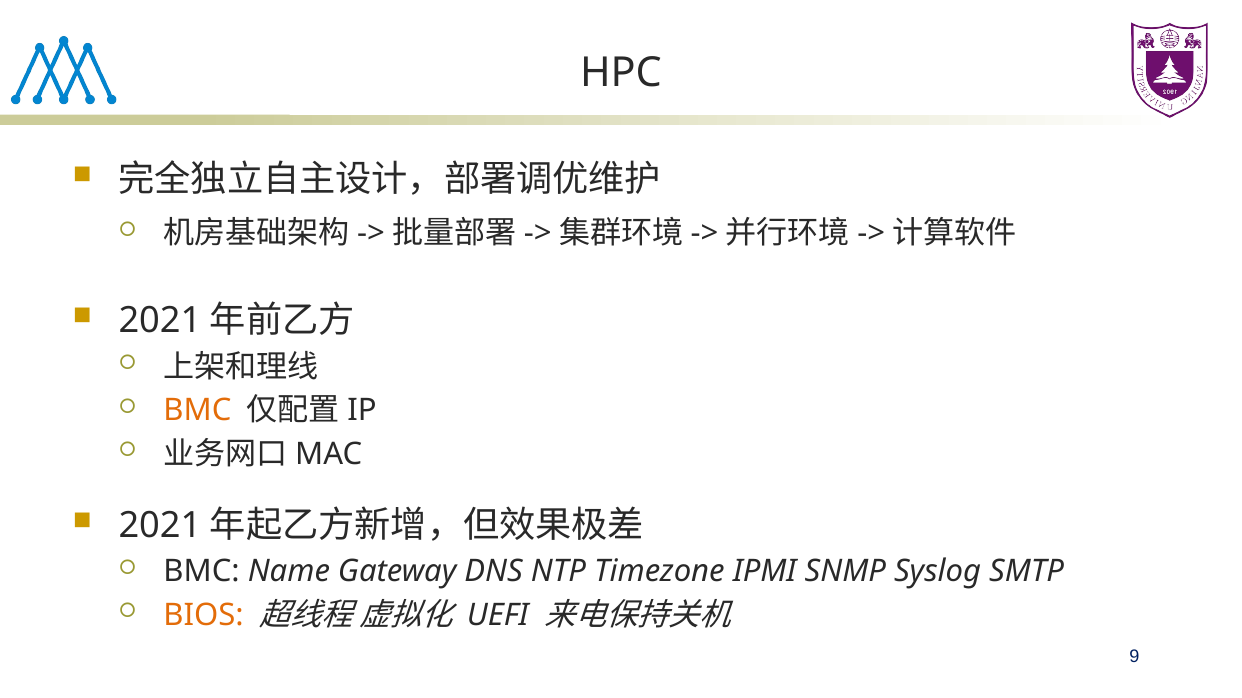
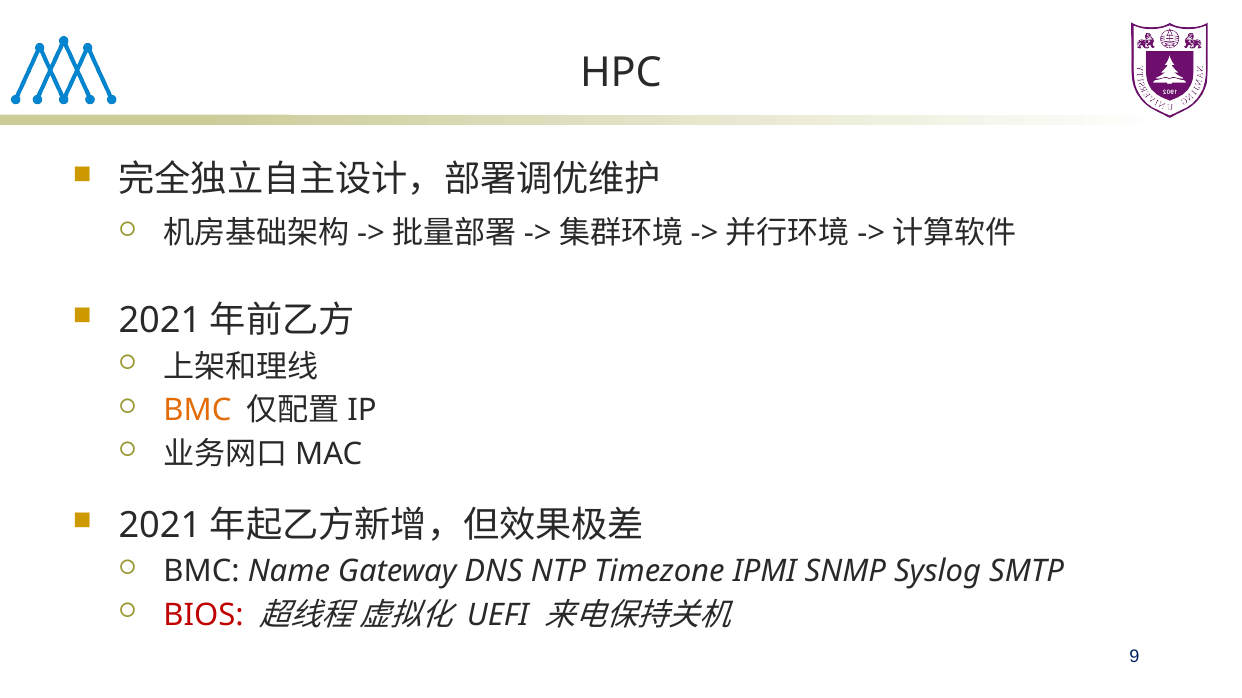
BIOS colour: orange -> red
